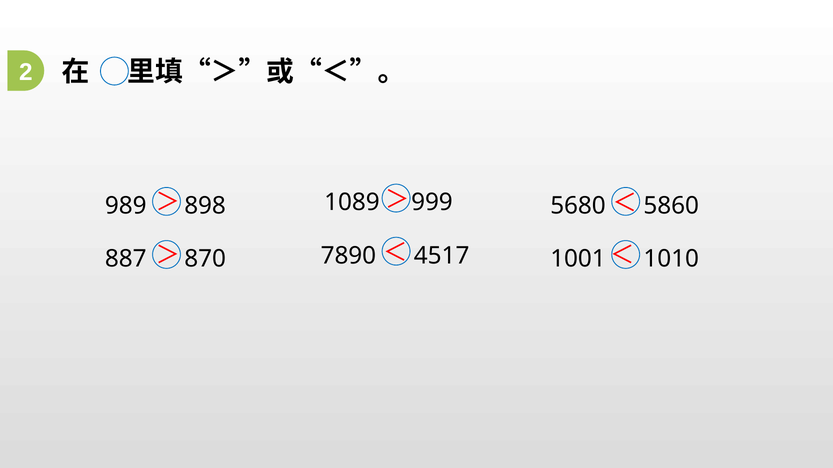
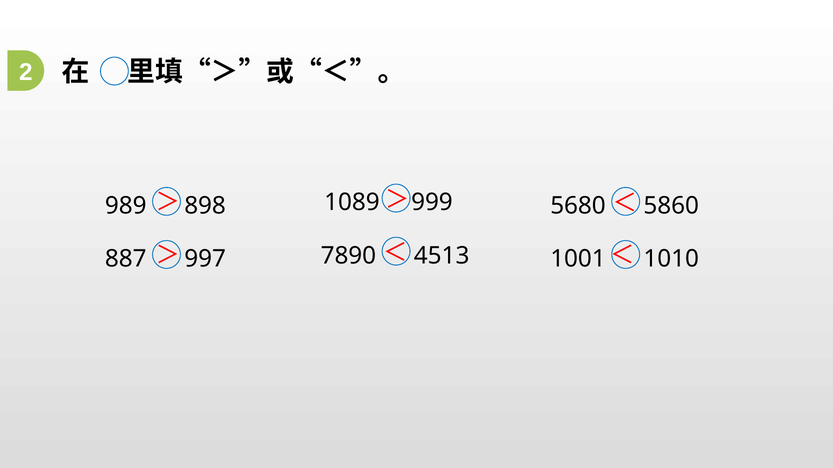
4517: 4517 -> 4513
870: 870 -> 997
